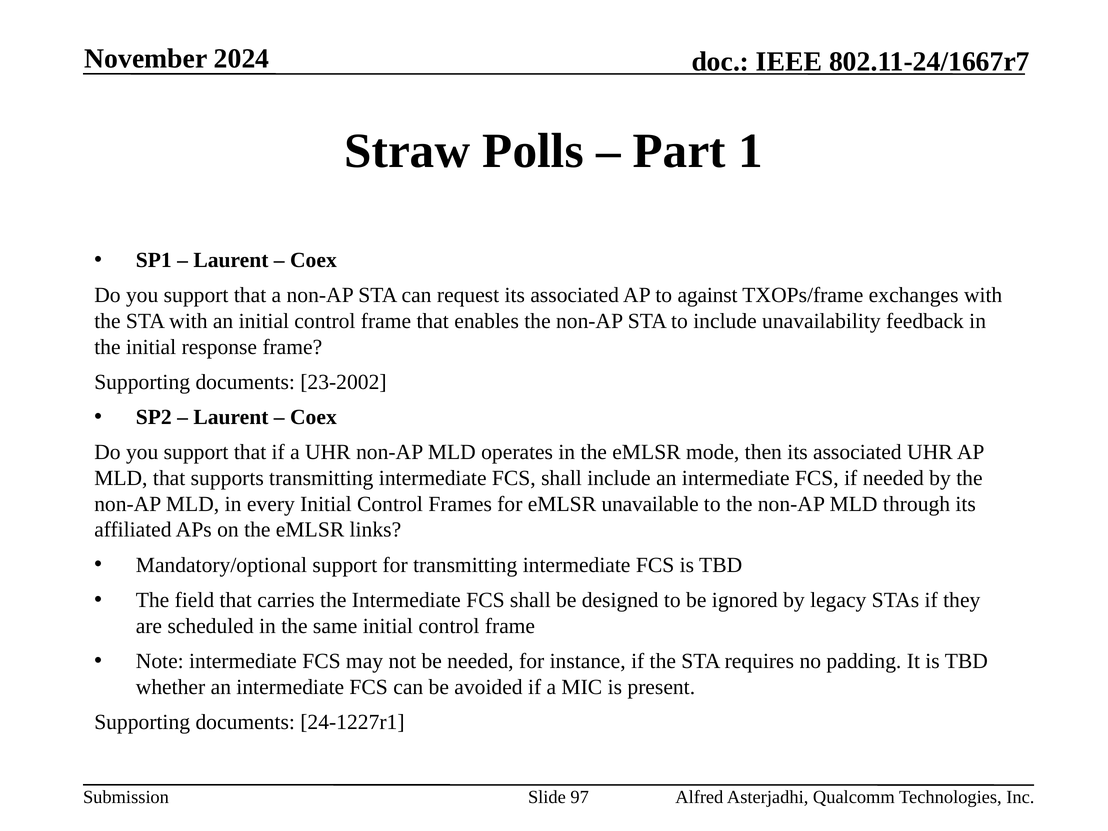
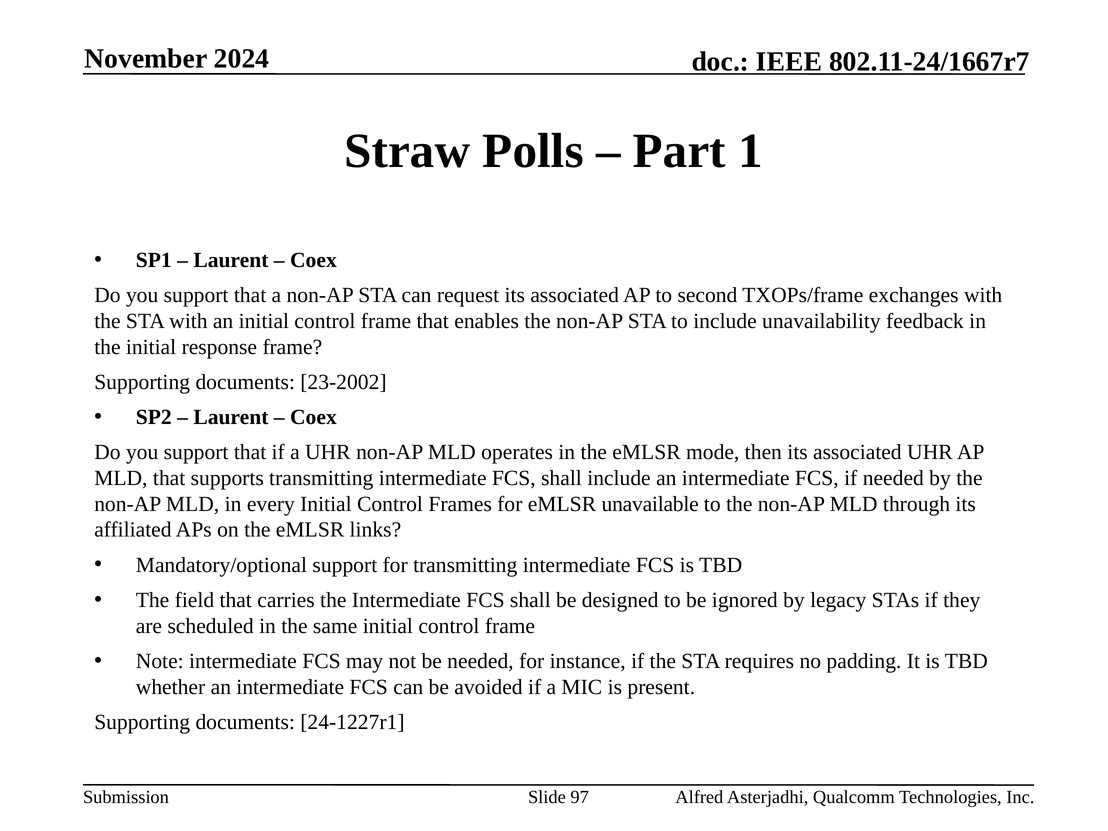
against: against -> second
